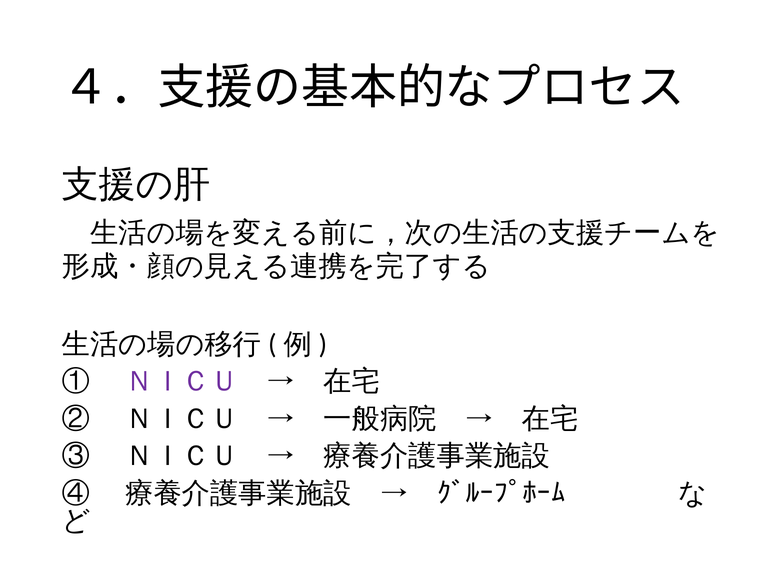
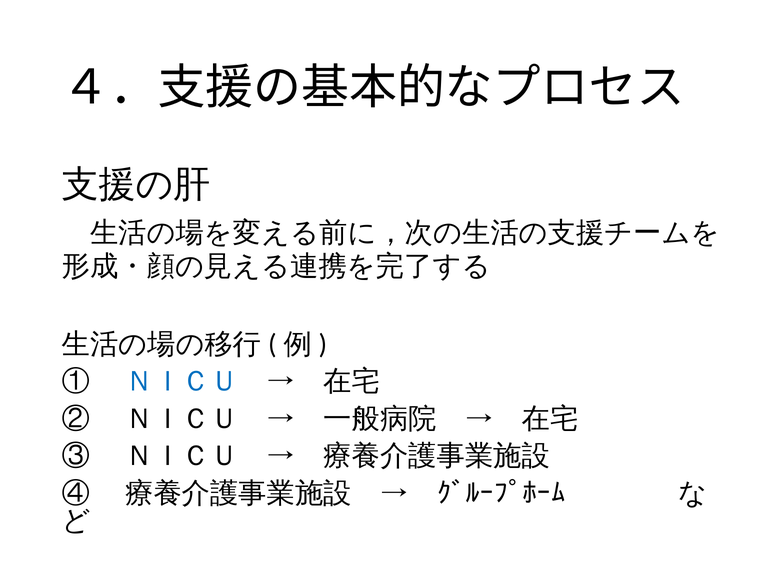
ＮＩＣＵ at (182, 381) colour: purple -> blue
